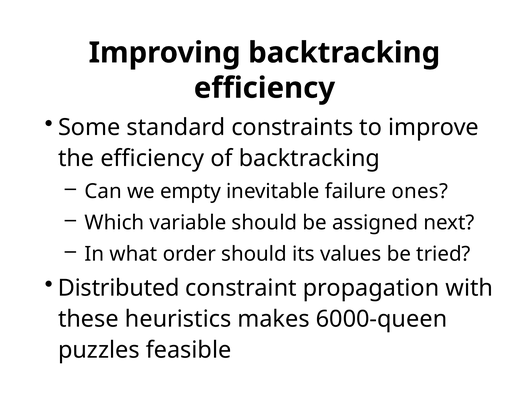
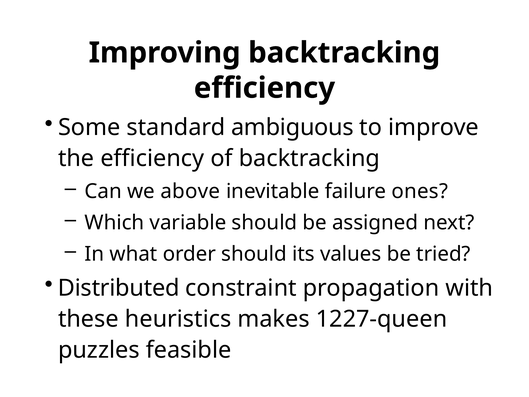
constraints: constraints -> ambiguous
empty: empty -> above
6000-queen: 6000-queen -> 1227-queen
